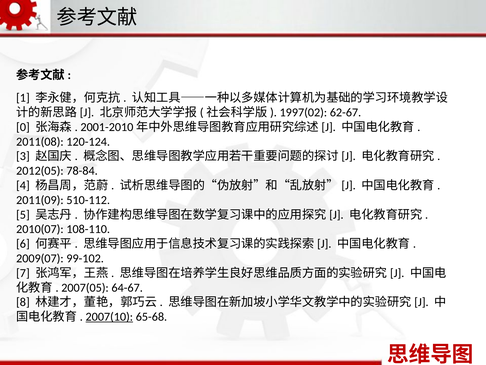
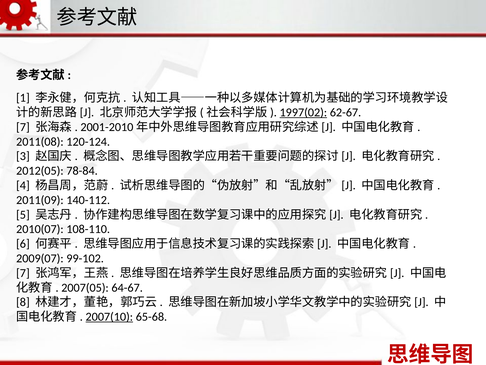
1997(02 underline: none -> present
0 at (23, 127): 0 -> 7
510-112: 510-112 -> 140-112
